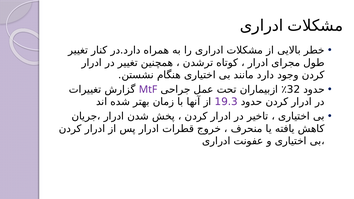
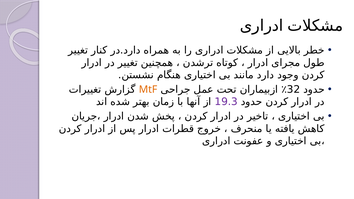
MtF colour: purple -> orange
